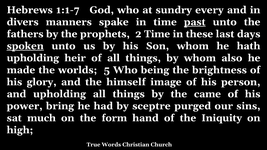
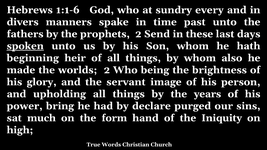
1:1-7: 1:1-7 -> 1:1-6
past underline: present -> none
2 Time: Time -> Send
upholding at (33, 58): upholding -> beginning
worlds 5: 5 -> 2
himself: himself -> servant
came: came -> years
sceptre: sceptre -> declare
